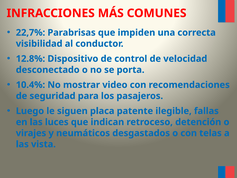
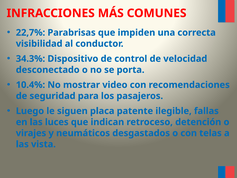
12.8%: 12.8% -> 34.3%
